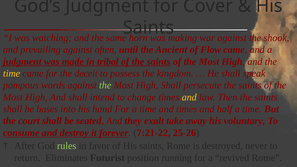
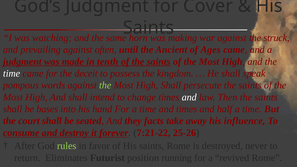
shook: shook -> struck
Flow: Flow -> Ages
tribal: tribal -> tenth
time at (12, 73) colour: yellow -> white
and at (189, 97) colour: yellow -> white
exalt: exalt -> facts
voluntary: voluntary -> influence
